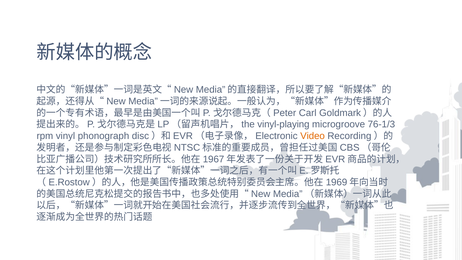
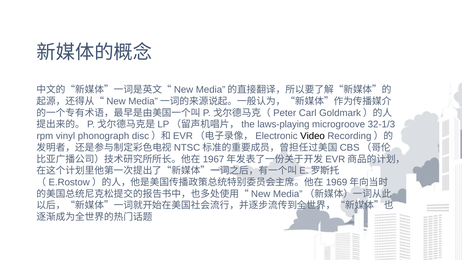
vinyl-playing: vinyl-playing -> laws-playing
76-1/3: 76-1/3 -> 32-1/3
Video colour: orange -> black
